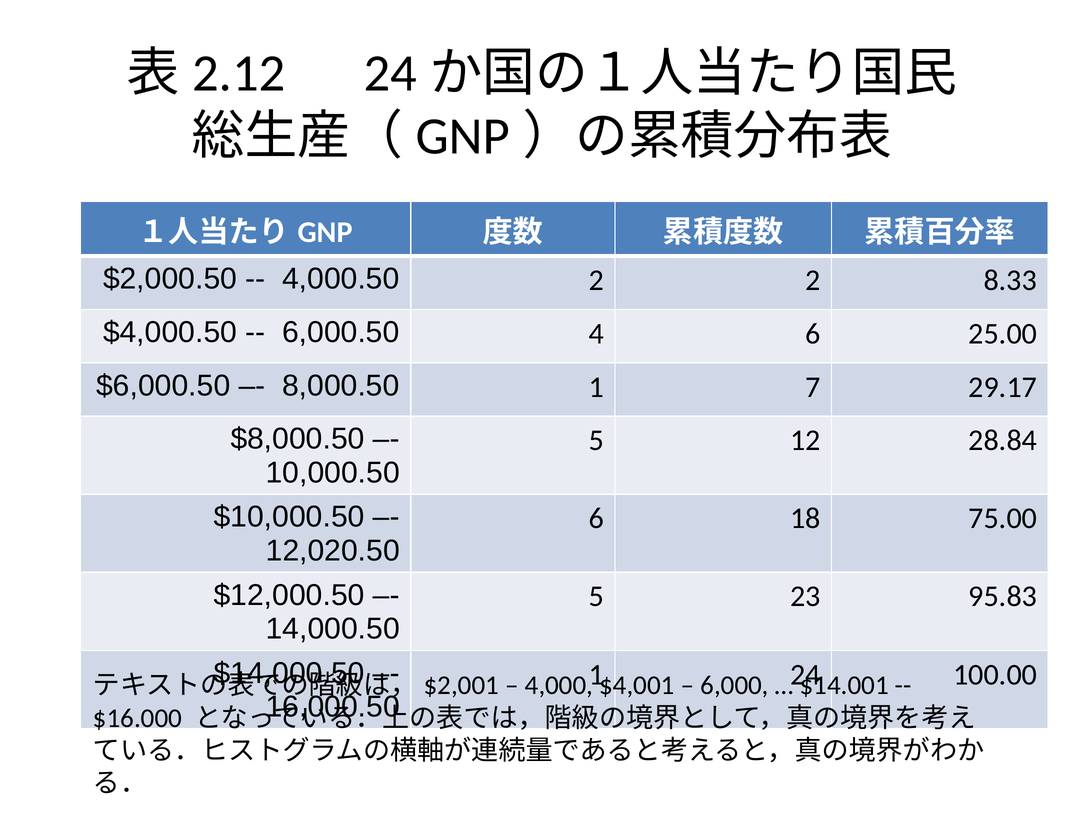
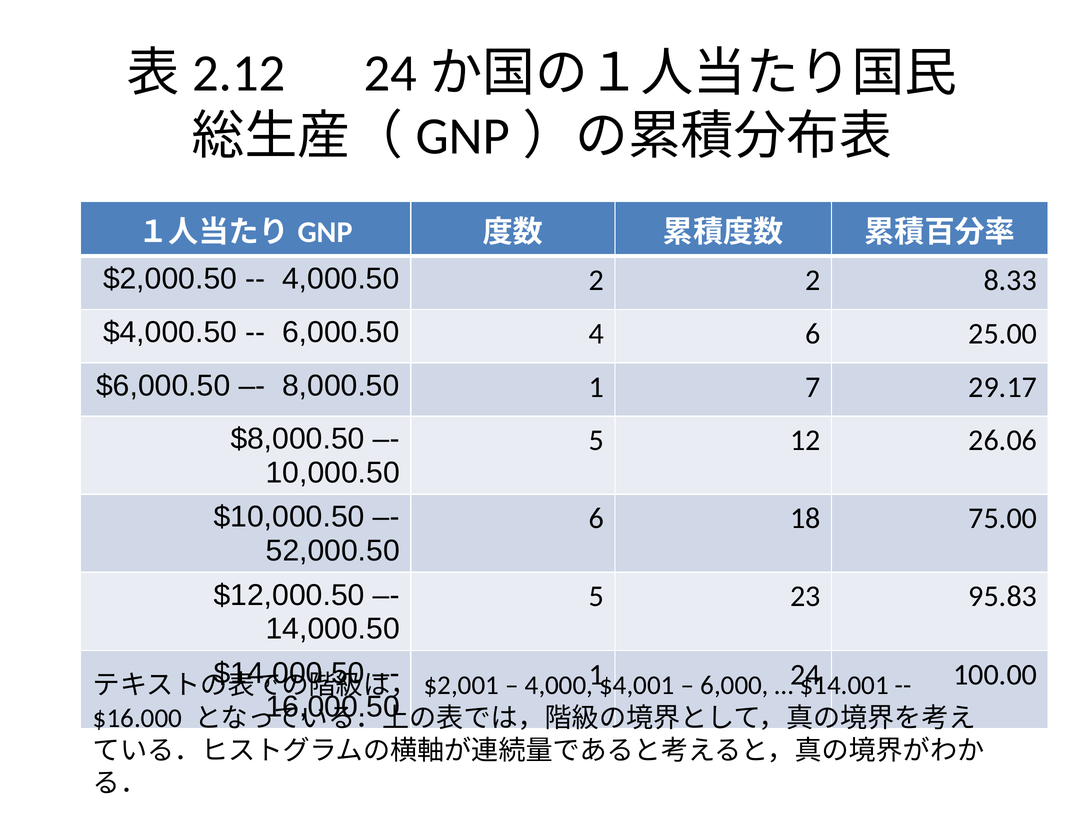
28.84: 28.84 -> 26.06
12,020.50: 12,020.50 -> 52,000.50
